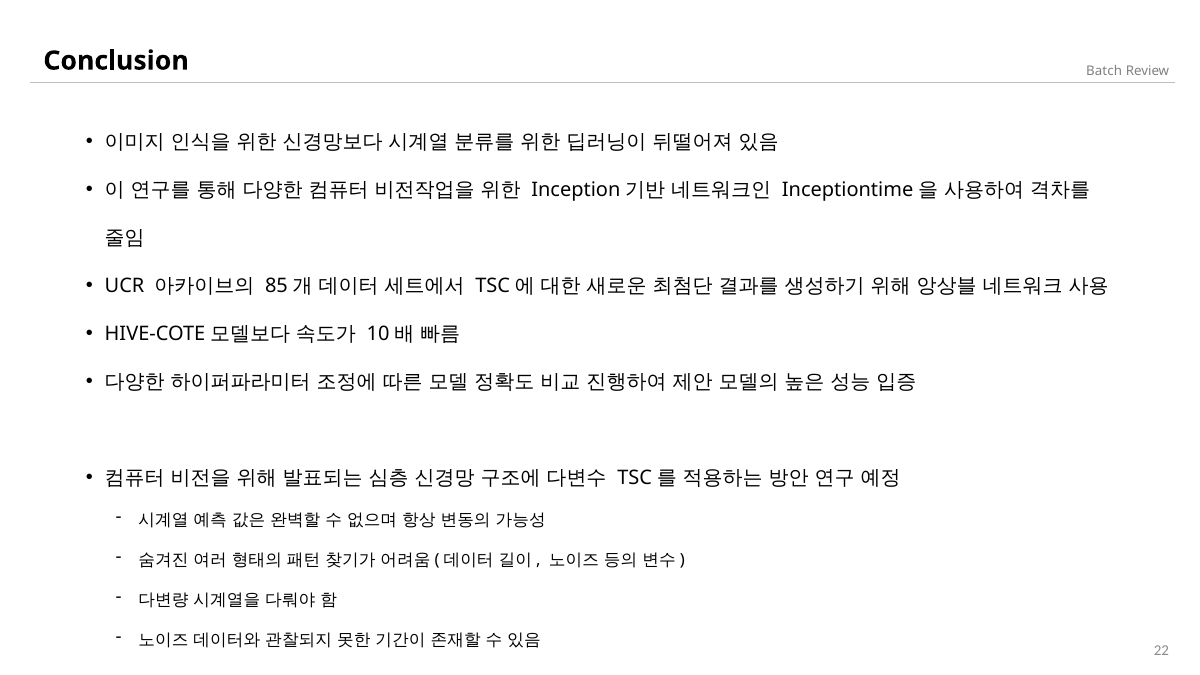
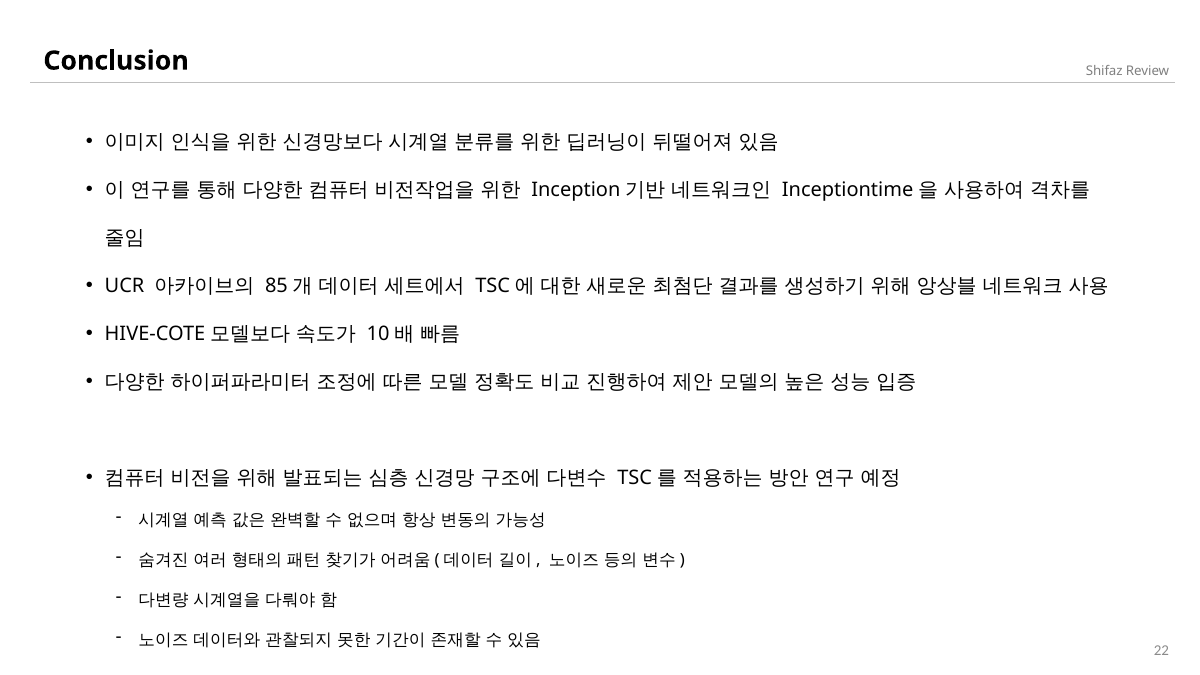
Batch: Batch -> Shifaz
